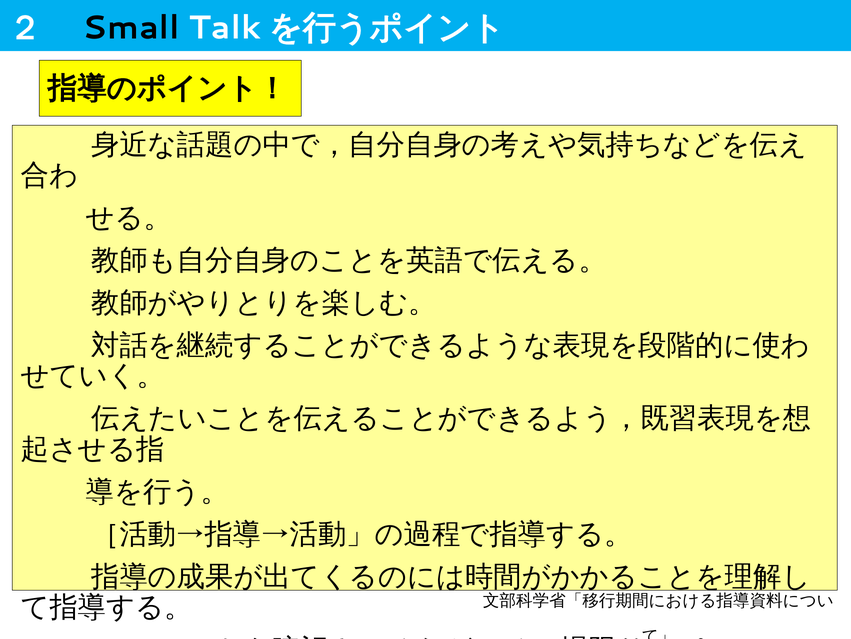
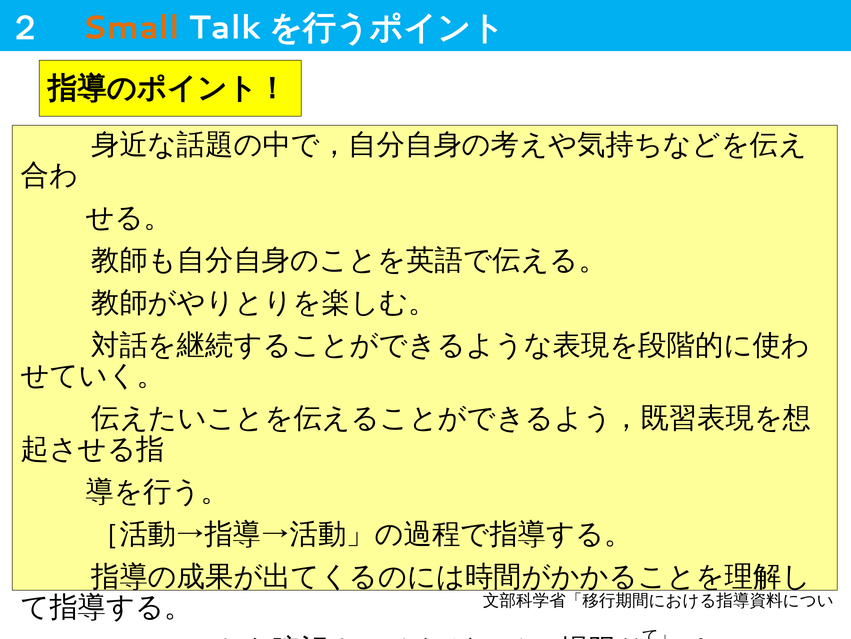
Small colour: black -> orange
